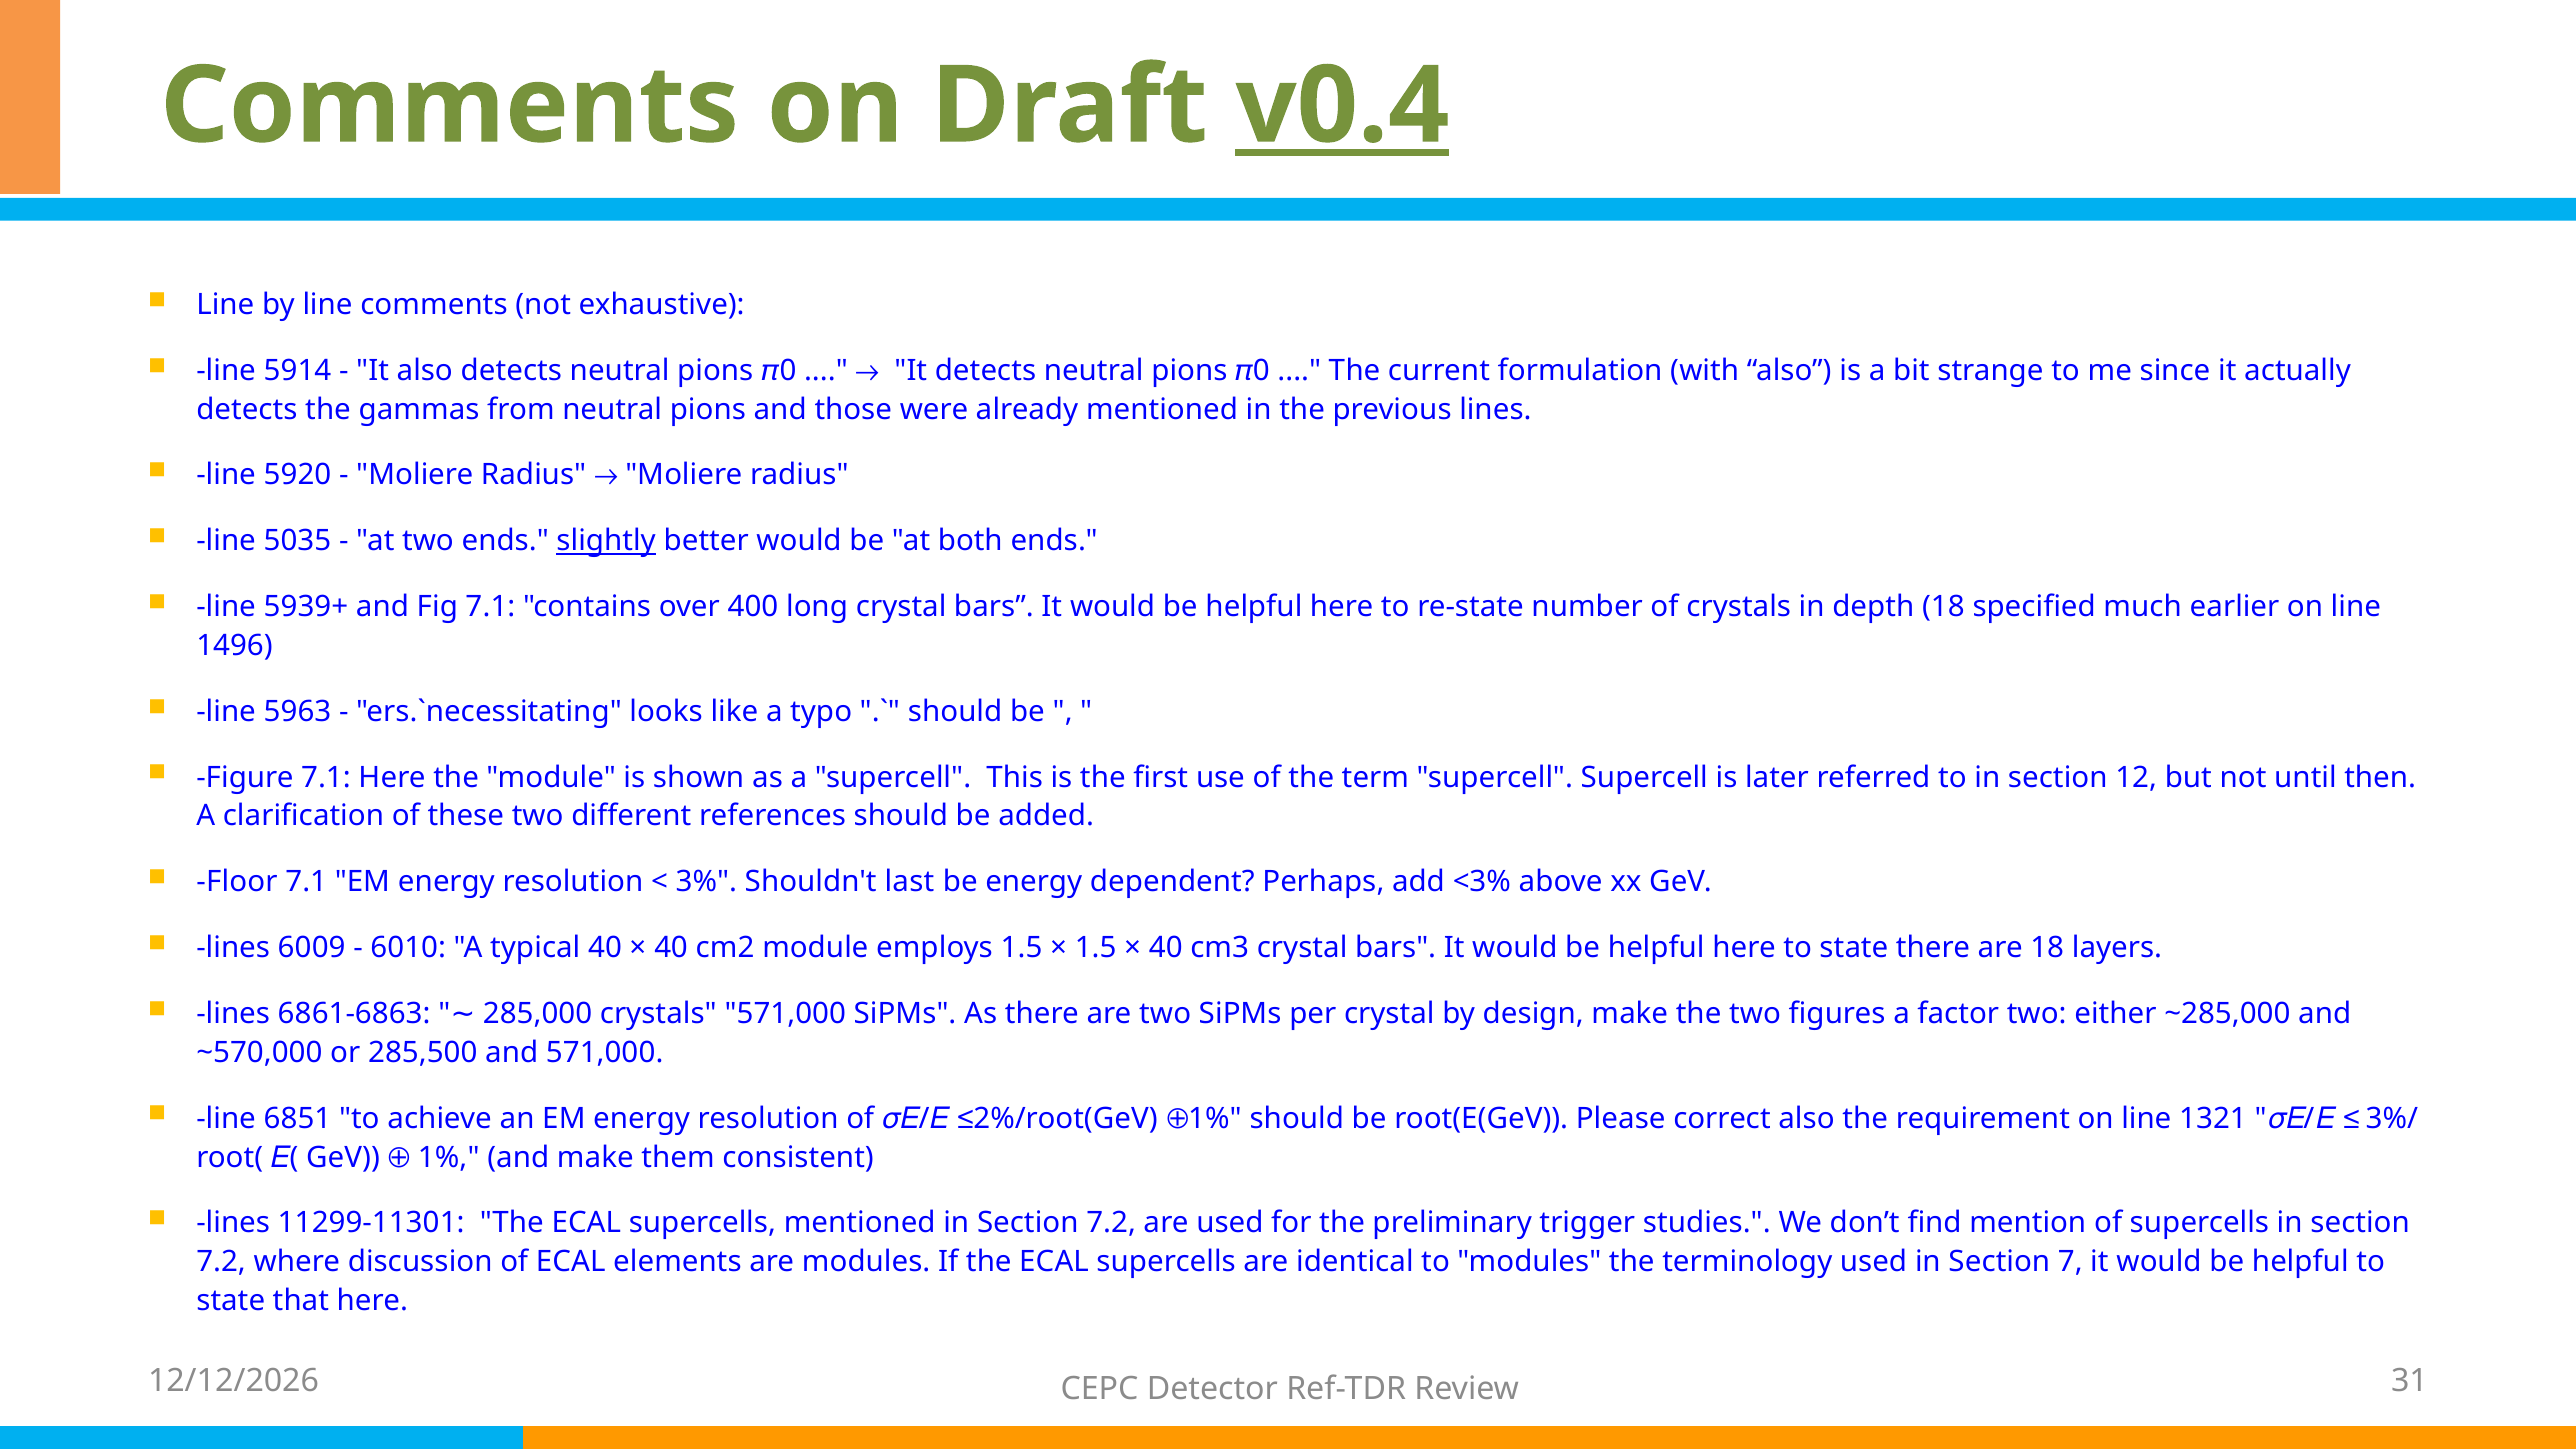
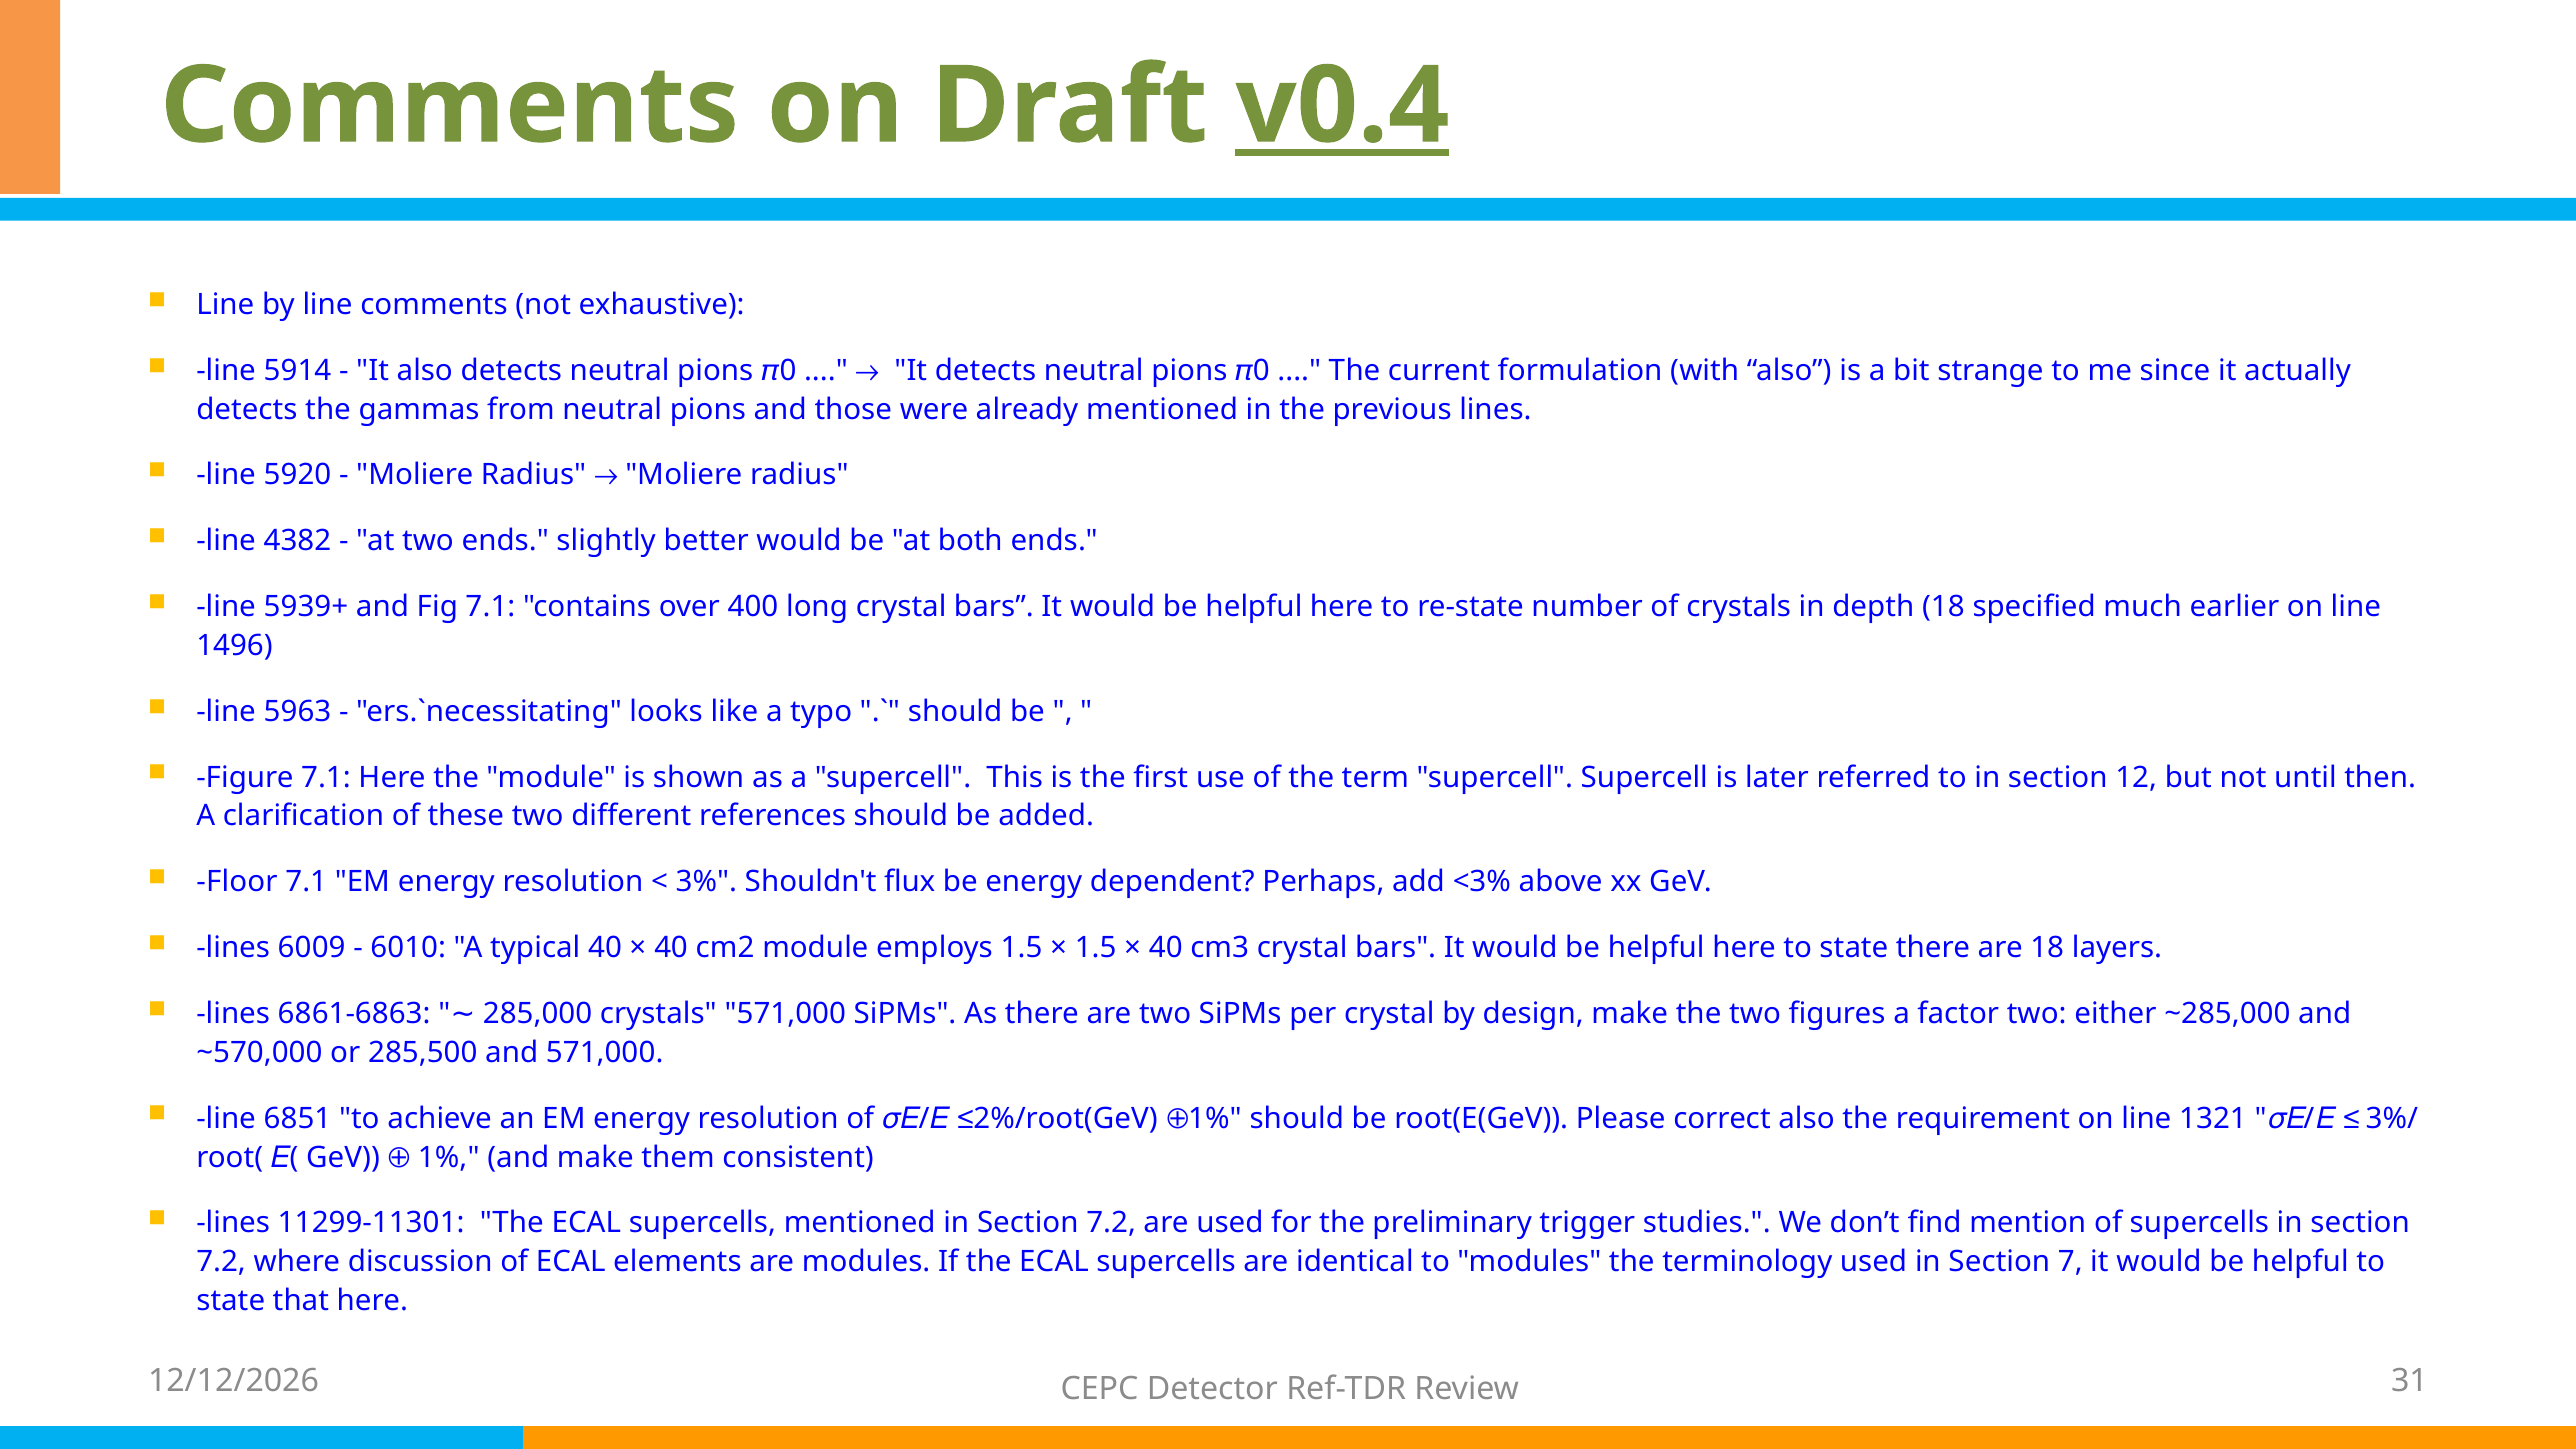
5035: 5035 -> 4382
slightly underline: present -> none
last: last -> flux
